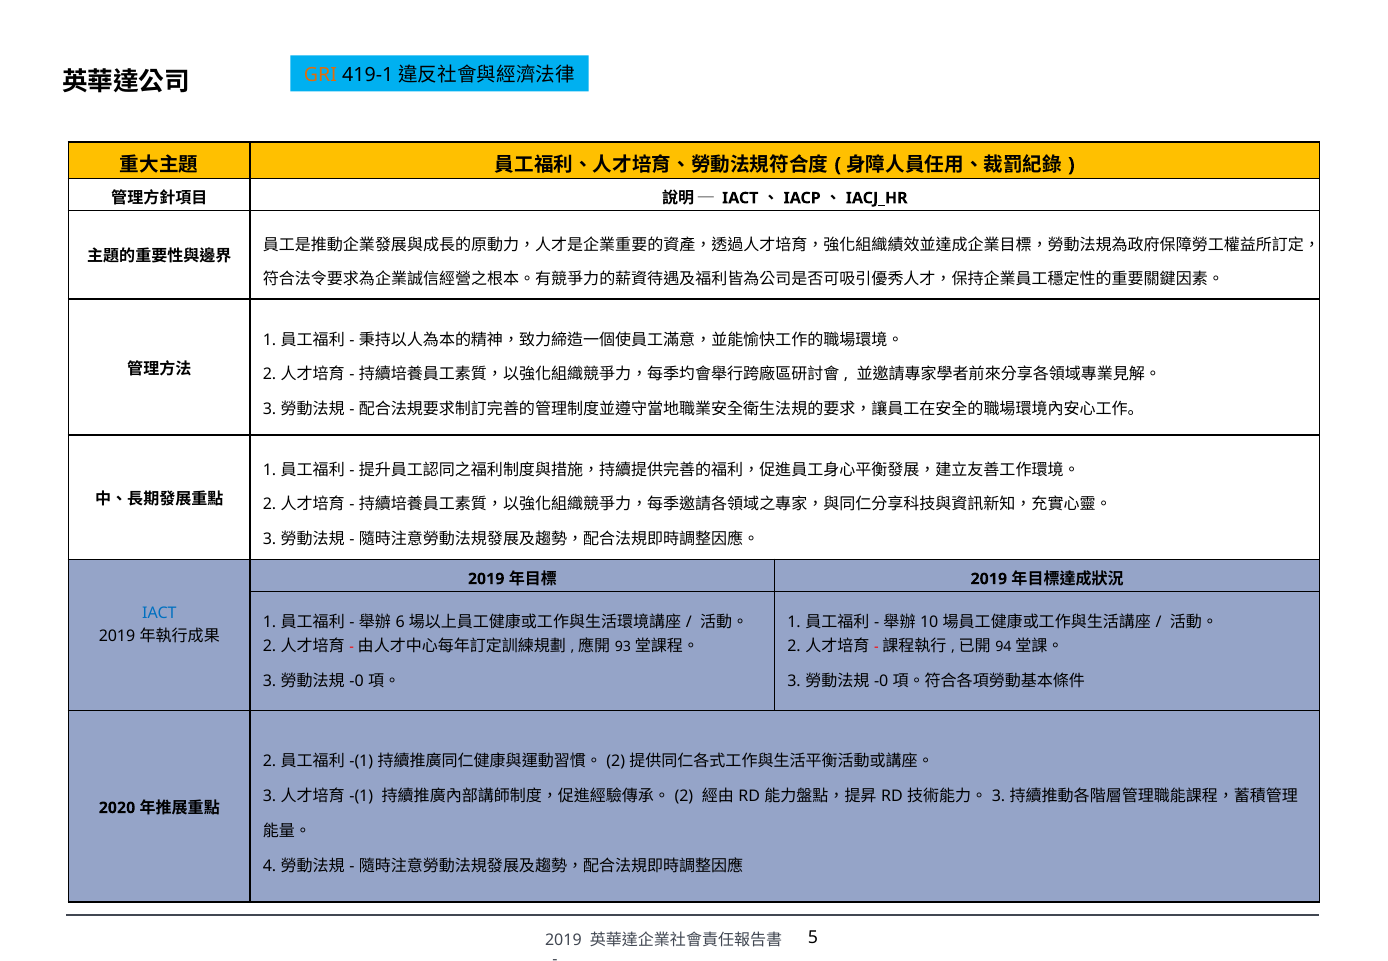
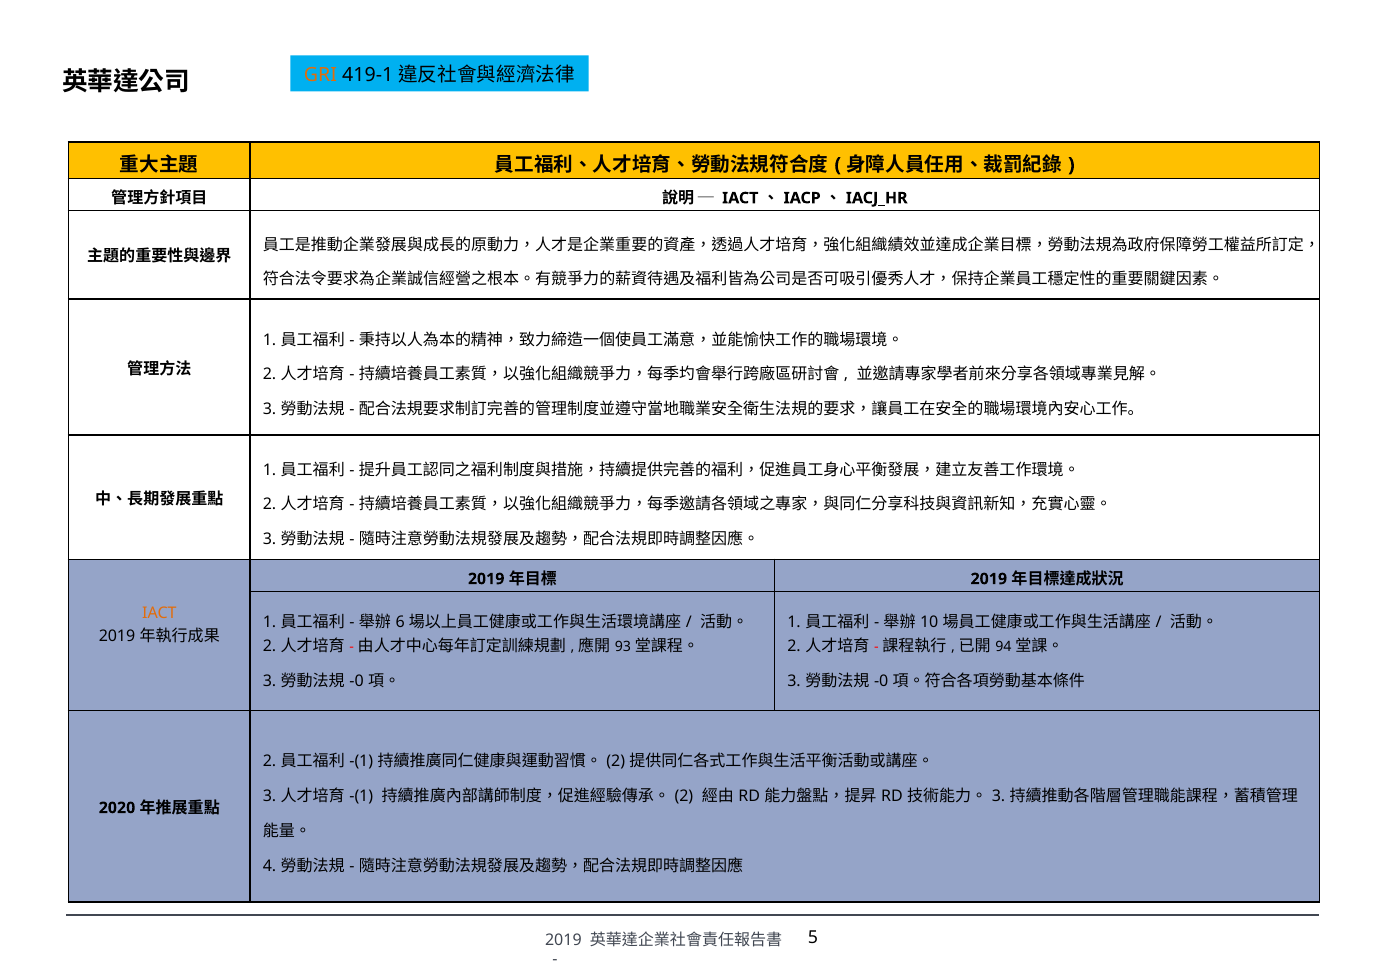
IACT at (159, 613) colour: blue -> orange
